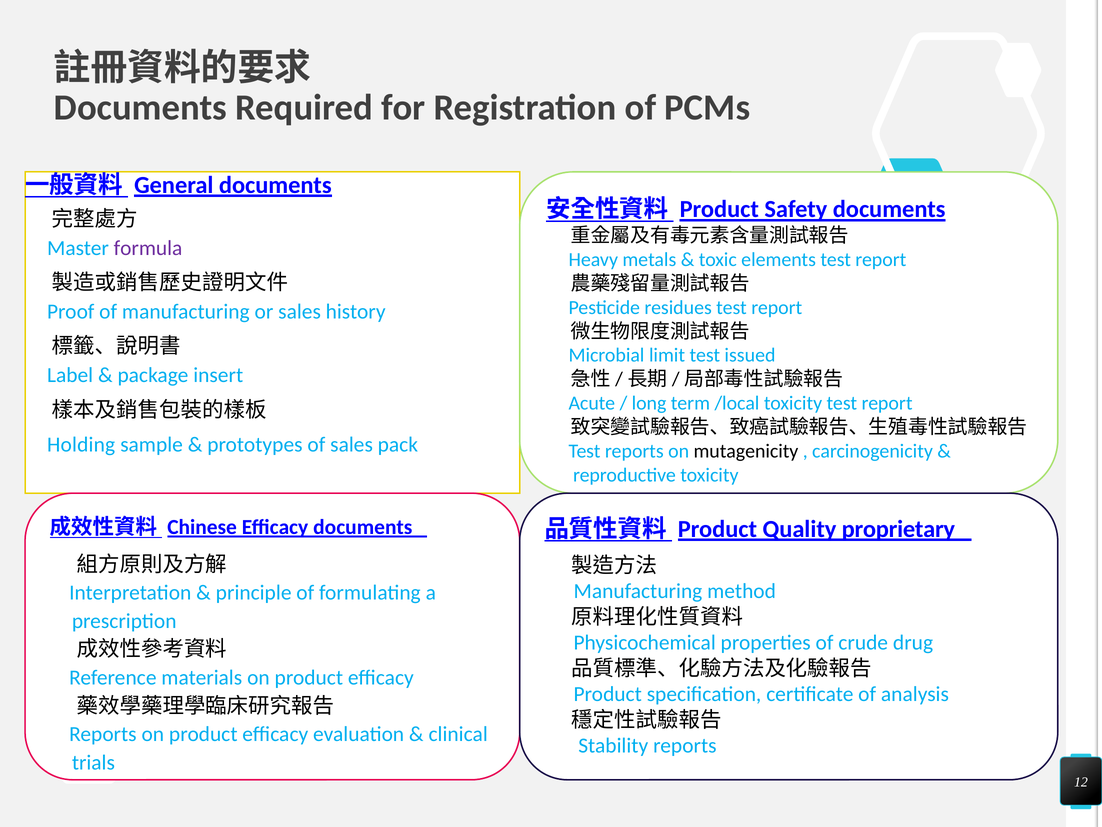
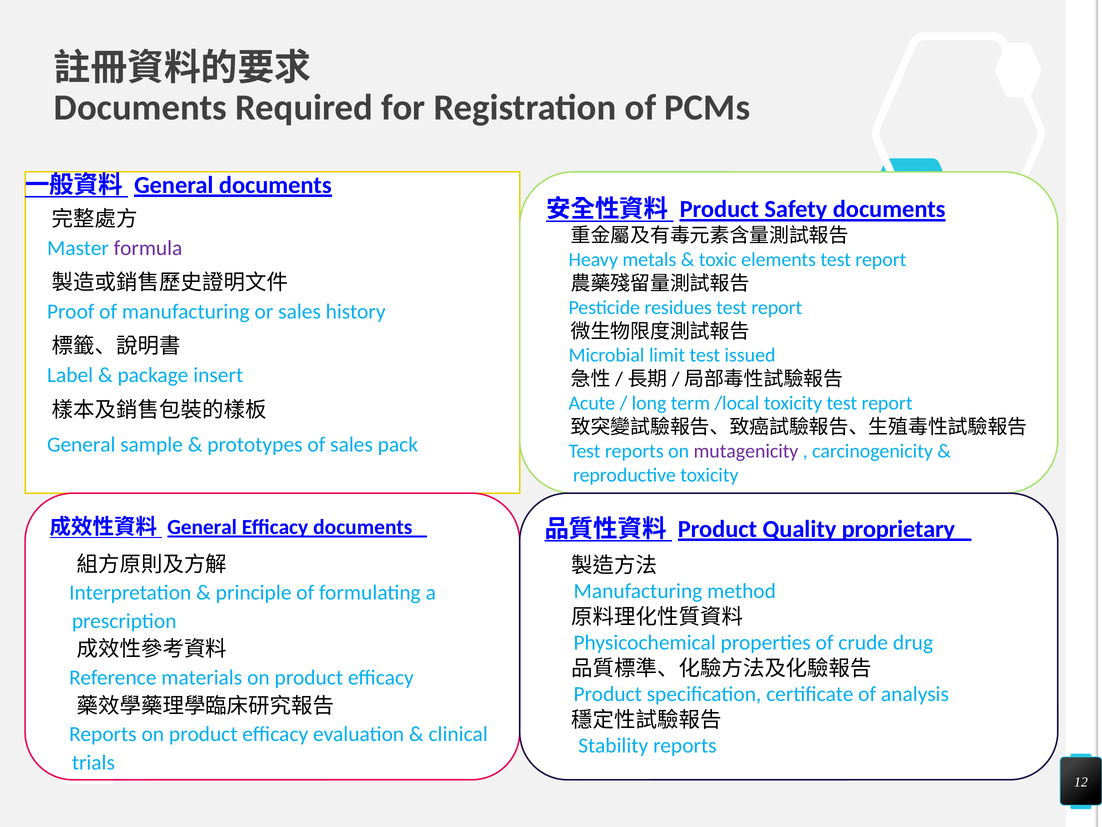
Holding at (81, 445): Holding -> General
mutagenicity colour: black -> purple
Chinese at (202, 527): Chinese -> General
